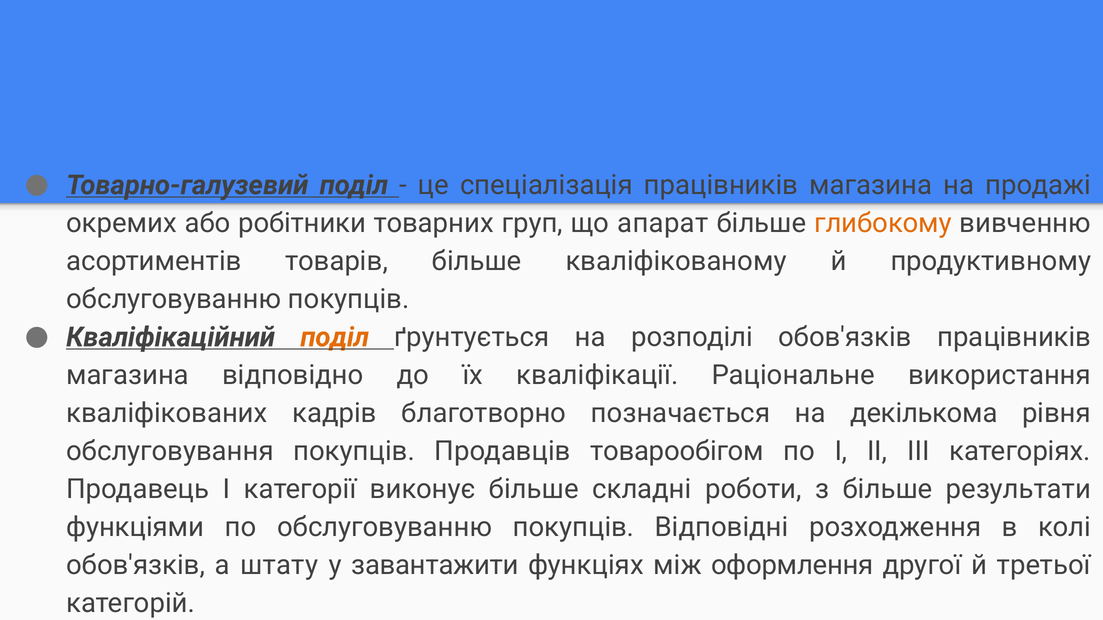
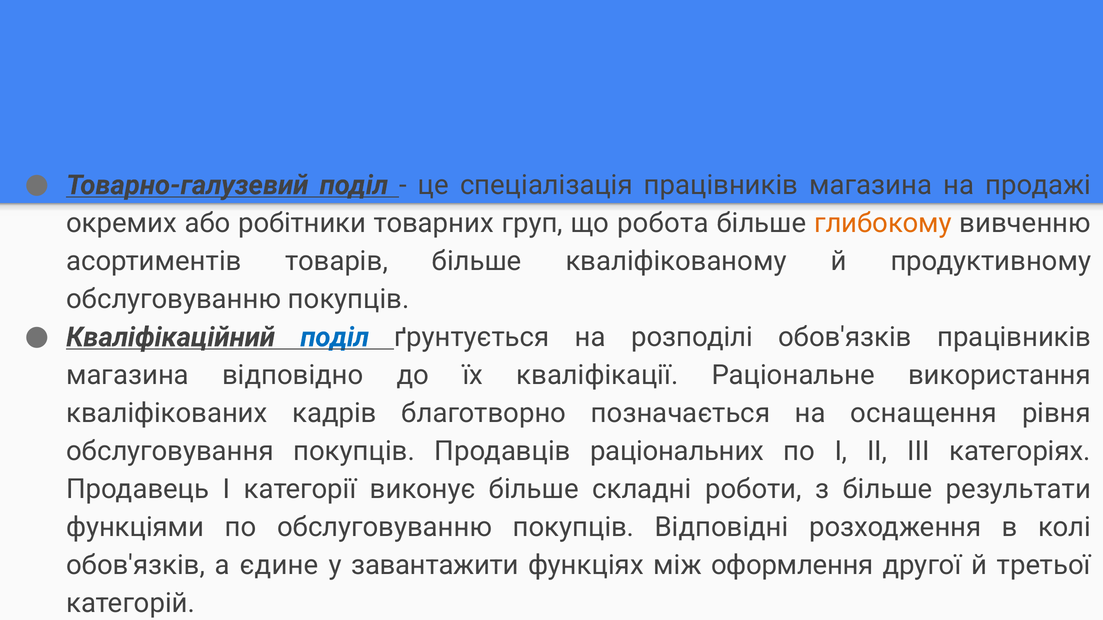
апарат: апарат -> робота
поділ at (335, 337) colour: orange -> blue
декількома: декількома -> оснащення
товарообігом: товарообігом -> раціональних
штату: штату -> єдине
